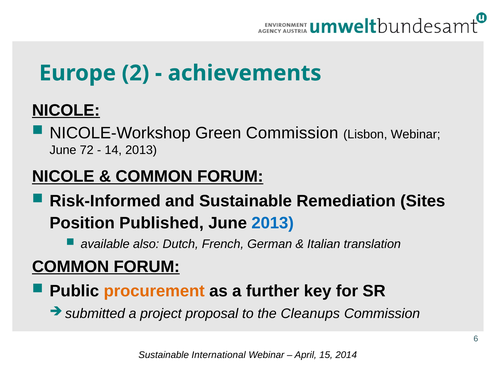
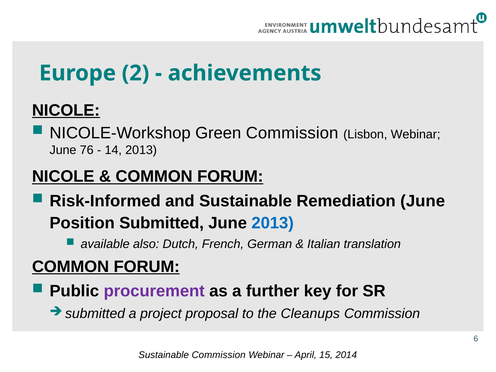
72: 72 -> 76
Remediation Sites: Sites -> June
Position Published: Published -> Submitted
procurement colour: orange -> purple
Sustainable International: International -> Commission
